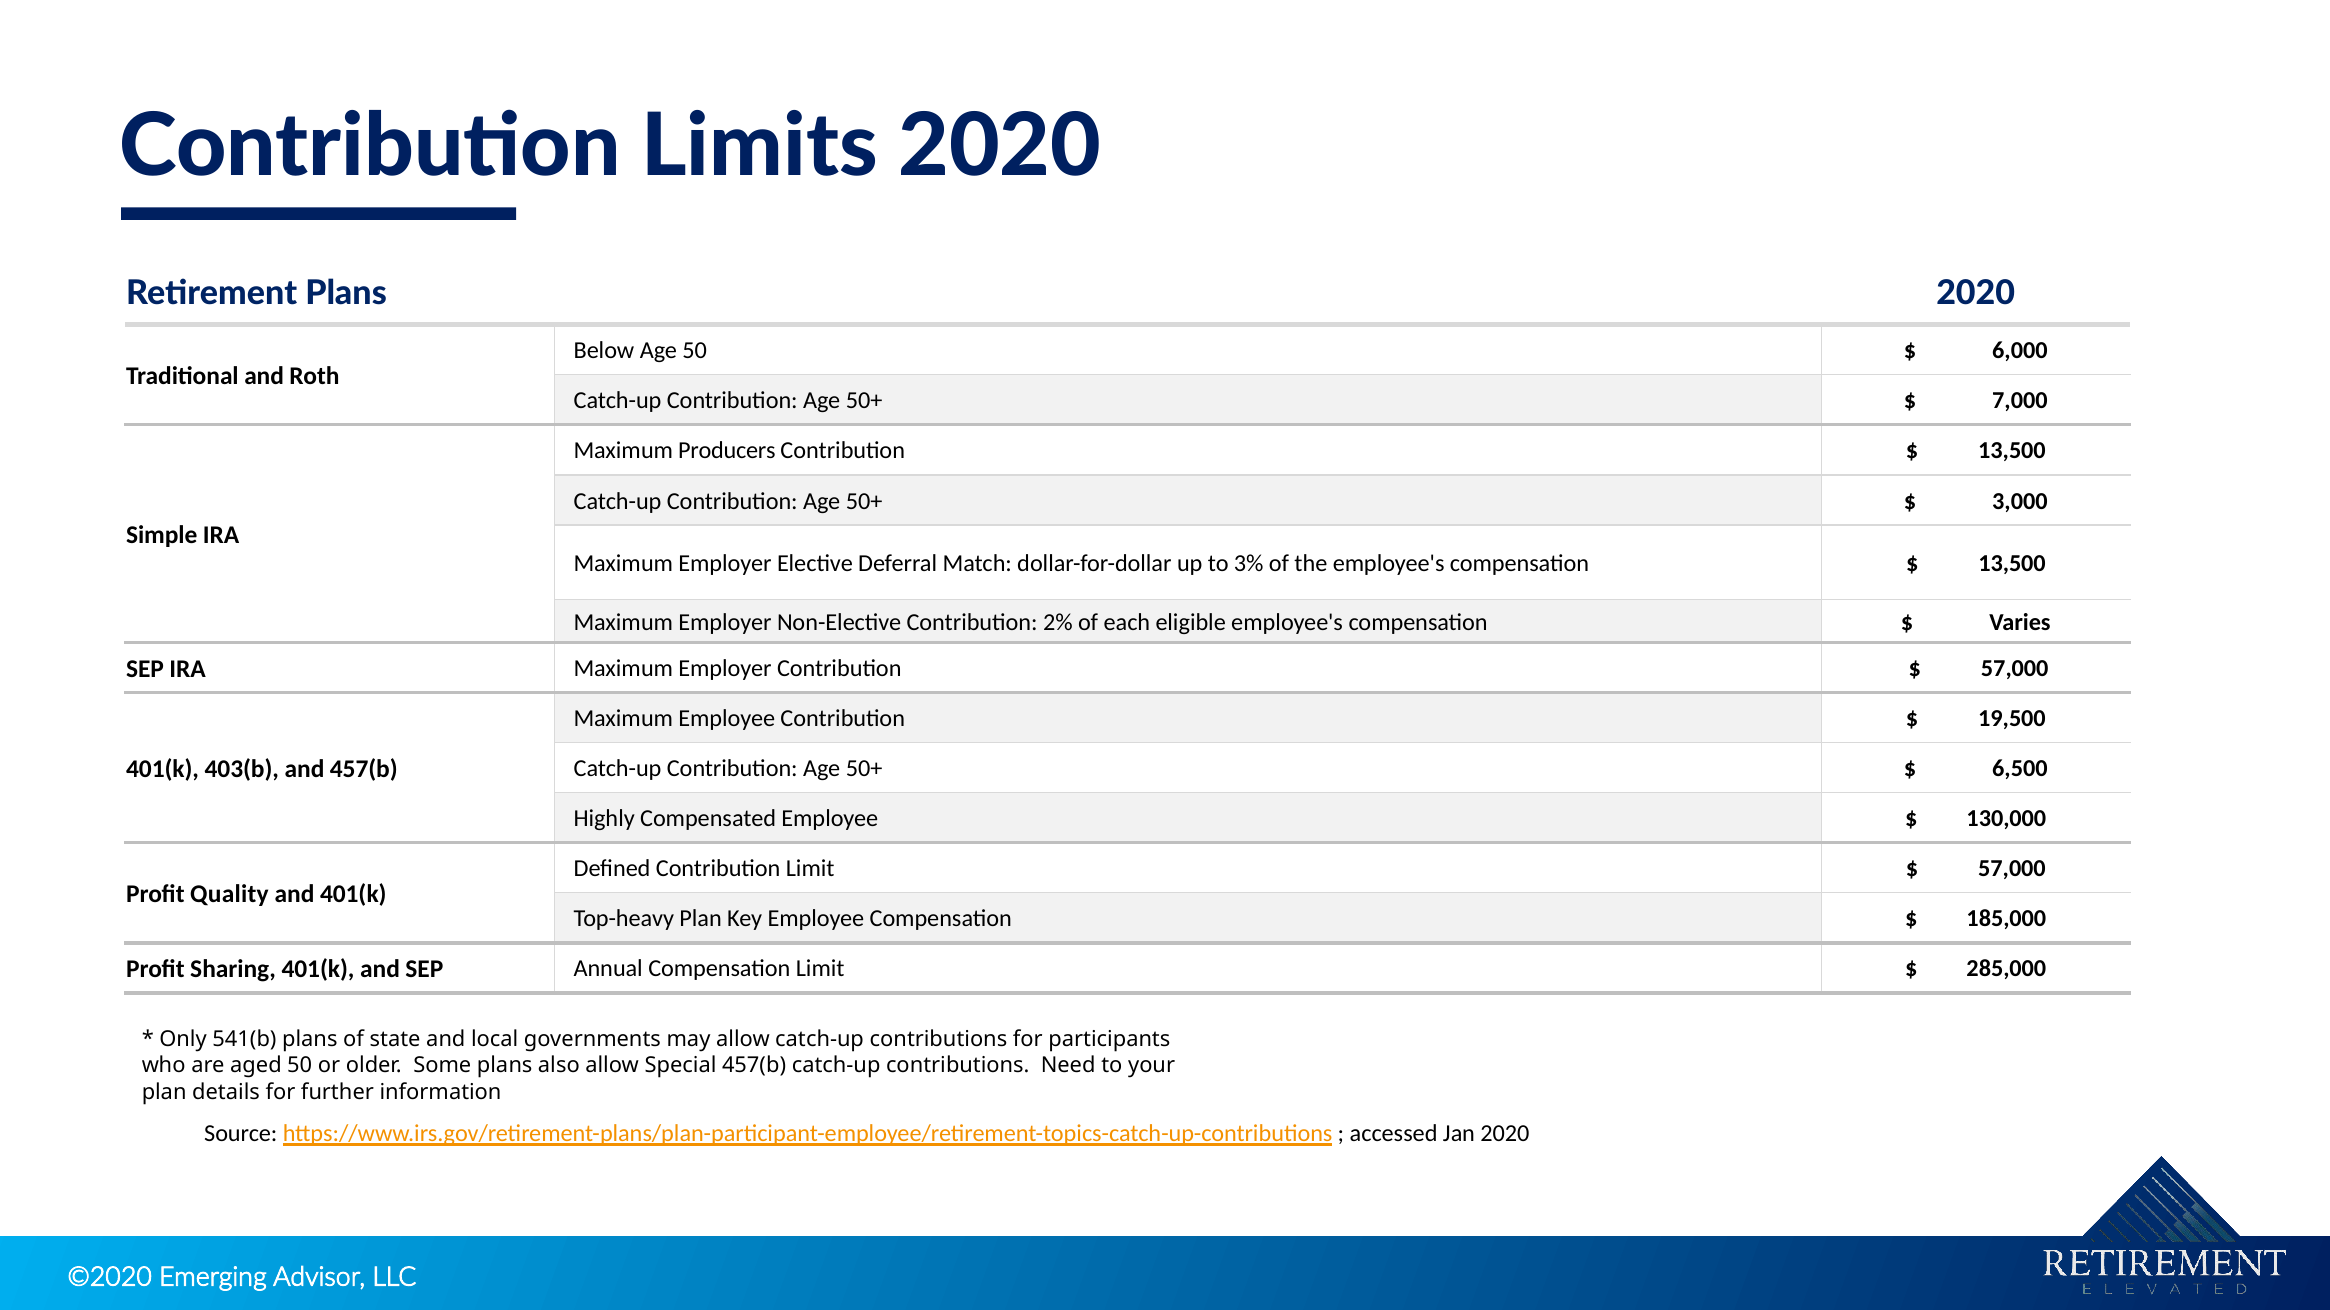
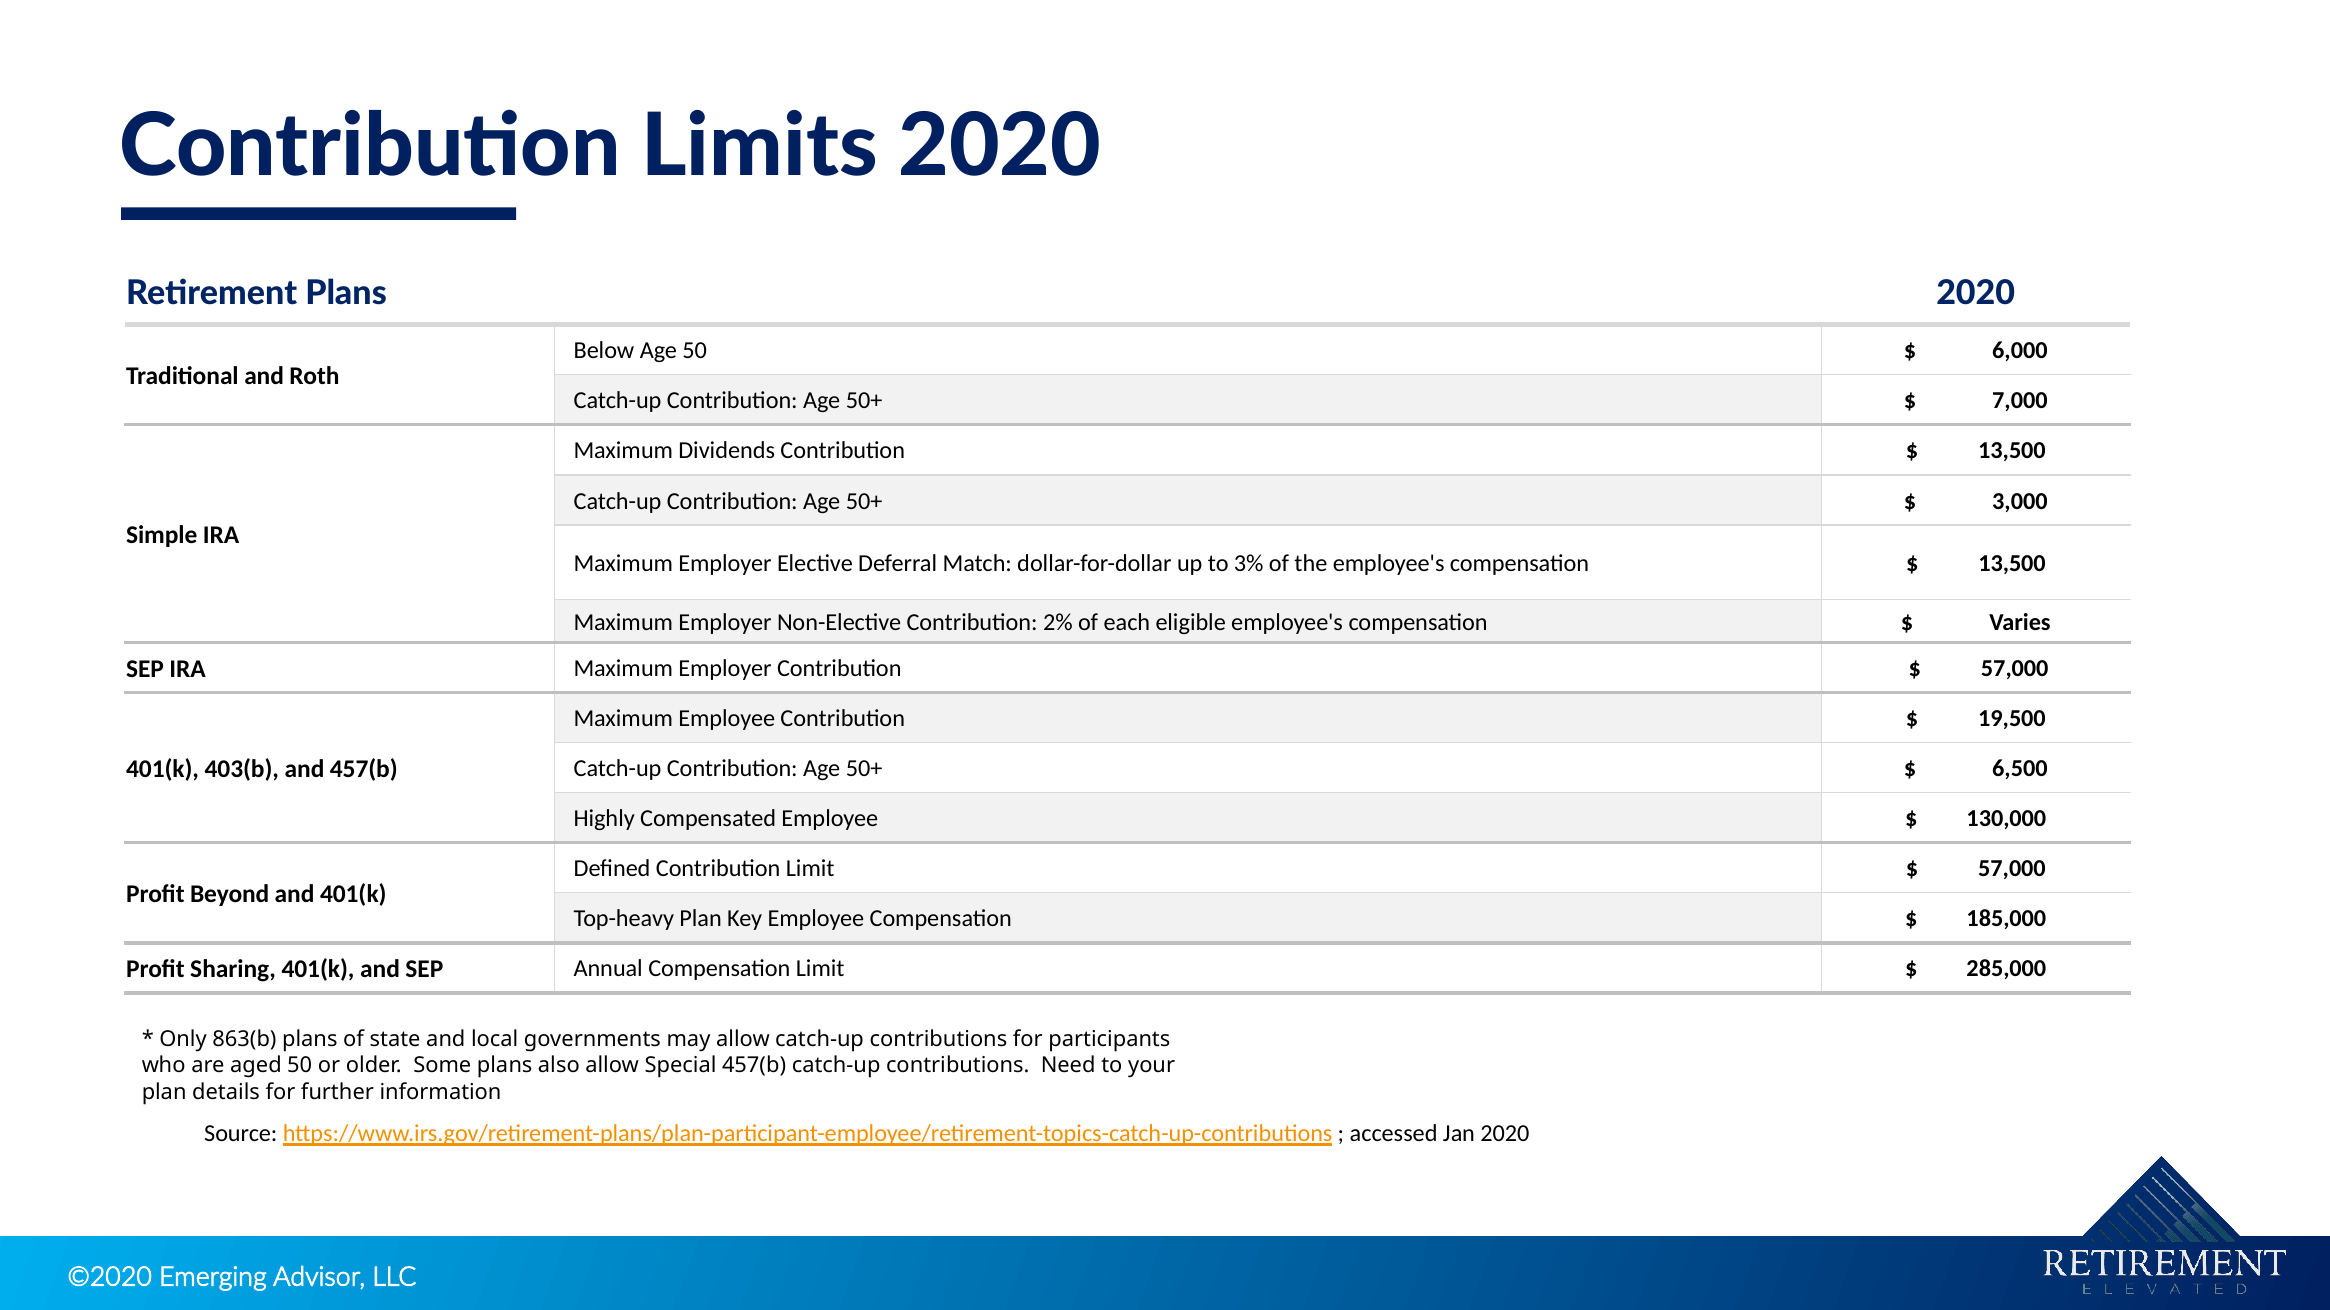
Producers: Producers -> Dividends
Quality: Quality -> Beyond
541(b: 541(b -> 863(b
